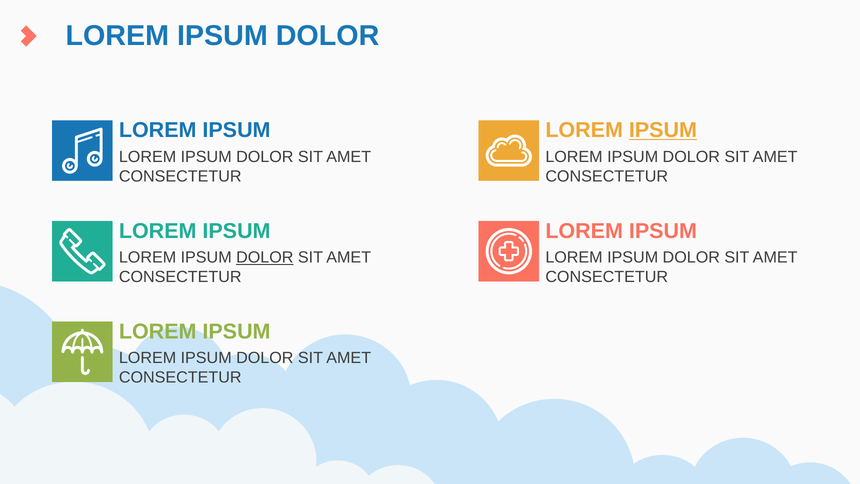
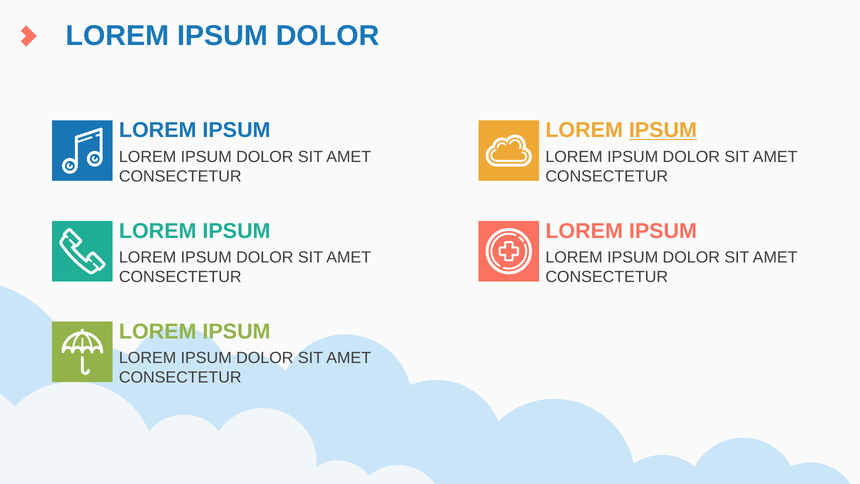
DOLOR at (265, 257) underline: present -> none
